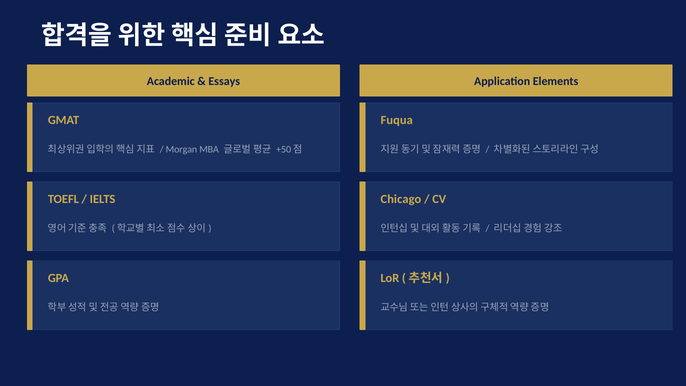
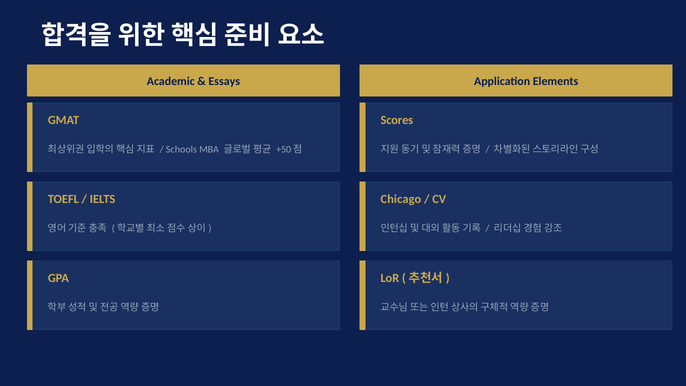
Fuqua: Fuqua -> Scores
Morgan: Morgan -> Schools
